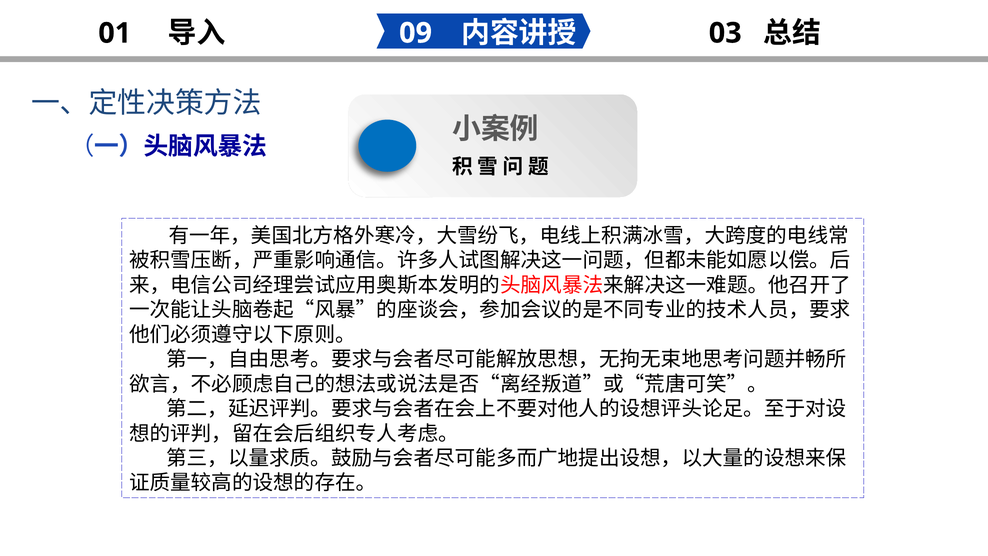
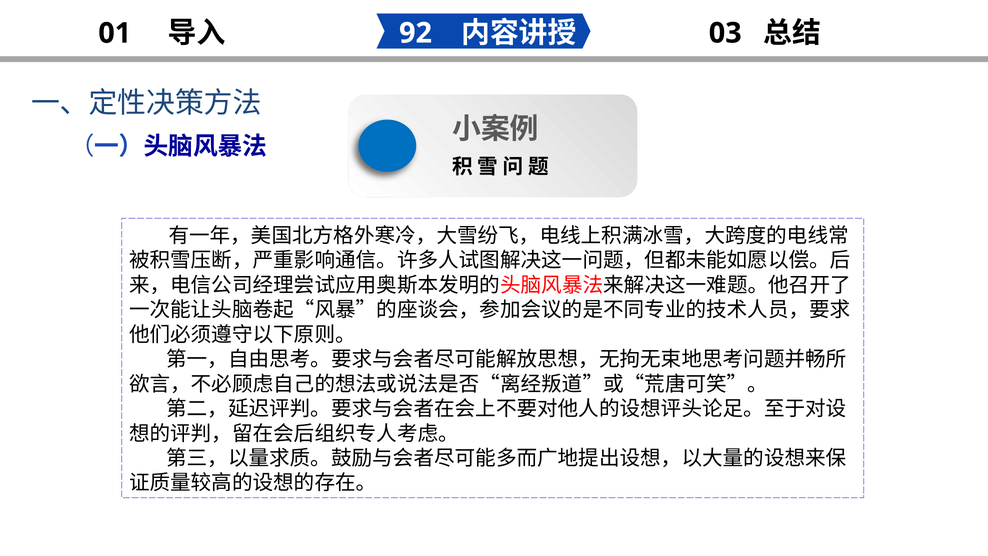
09: 09 -> 92
